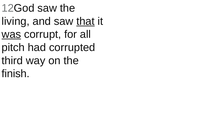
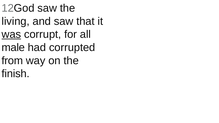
that underline: present -> none
pitch: pitch -> male
third: third -> from
